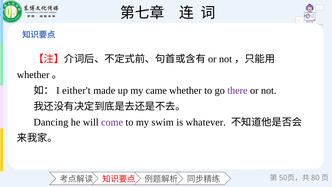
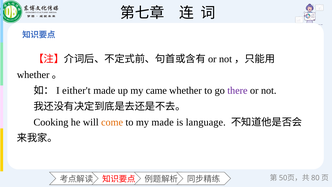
Dancing: Dancing -> Cooking
come colour: purple -> orange
my swim: swim -> made
whatever: whatever -> language
